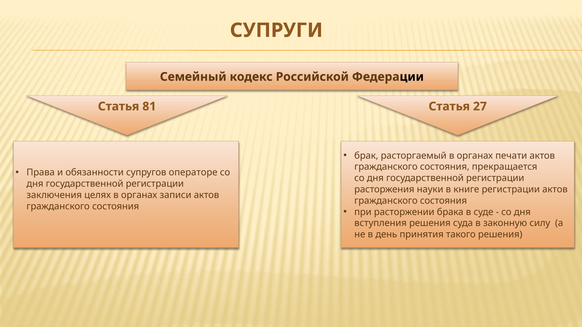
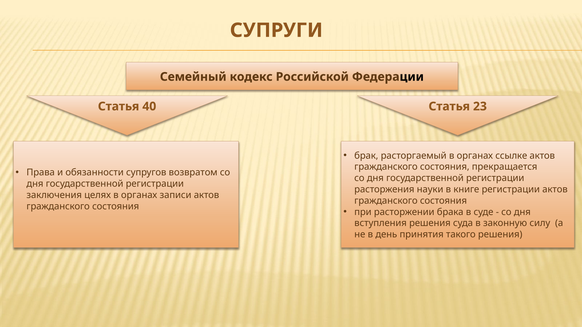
81: 81 -> 40
27: 27 -> 23
печати: печати -> ссылке
операторе: операторе -> возвратом
